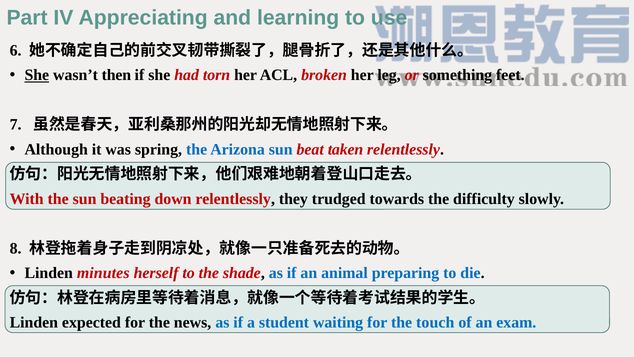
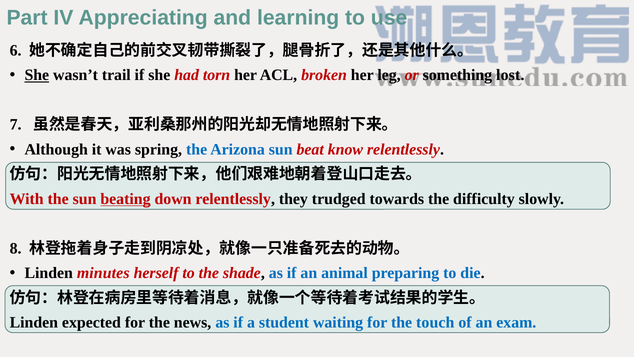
then: then -> trail
feet: feet -> lost
taken: taken -> know
beating underline: none -> present
